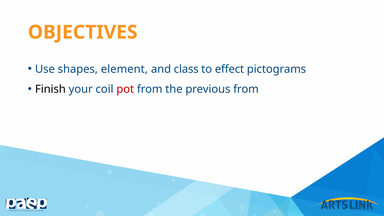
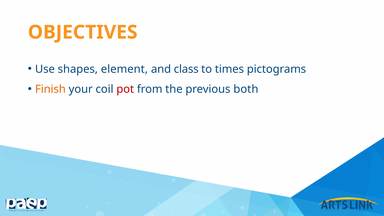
effect: effect -> times
Finish colour: black -> orange
previous from: from -> both
